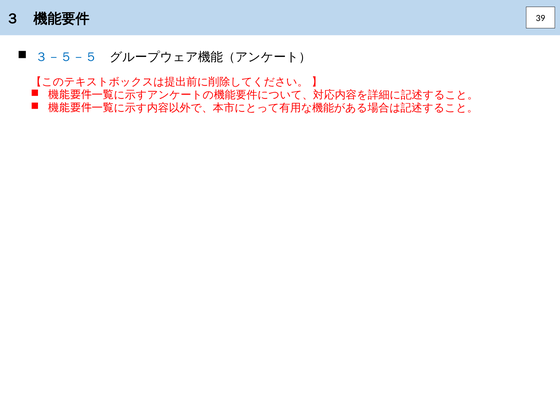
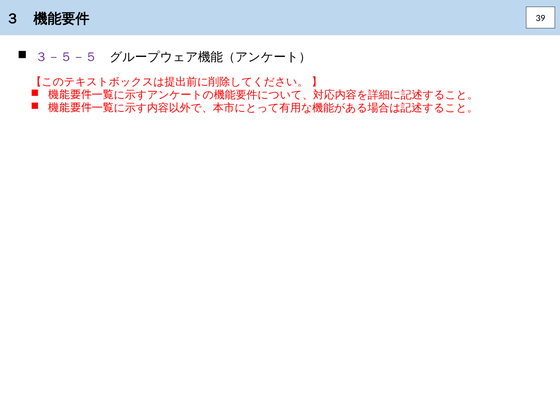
３－５－５ colour: blue -> purple
